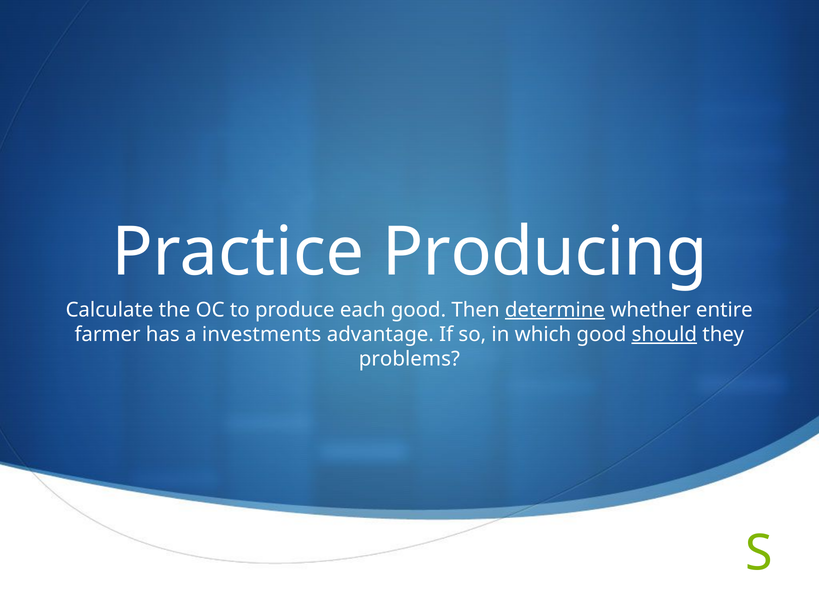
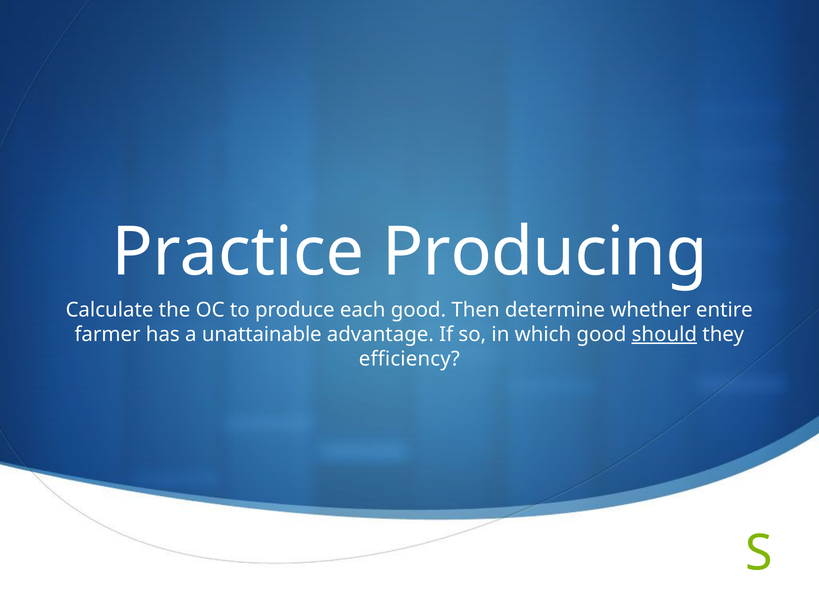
determine underline: present -> none
investments: investments -> unattainable
problems: problems -> efficiency
